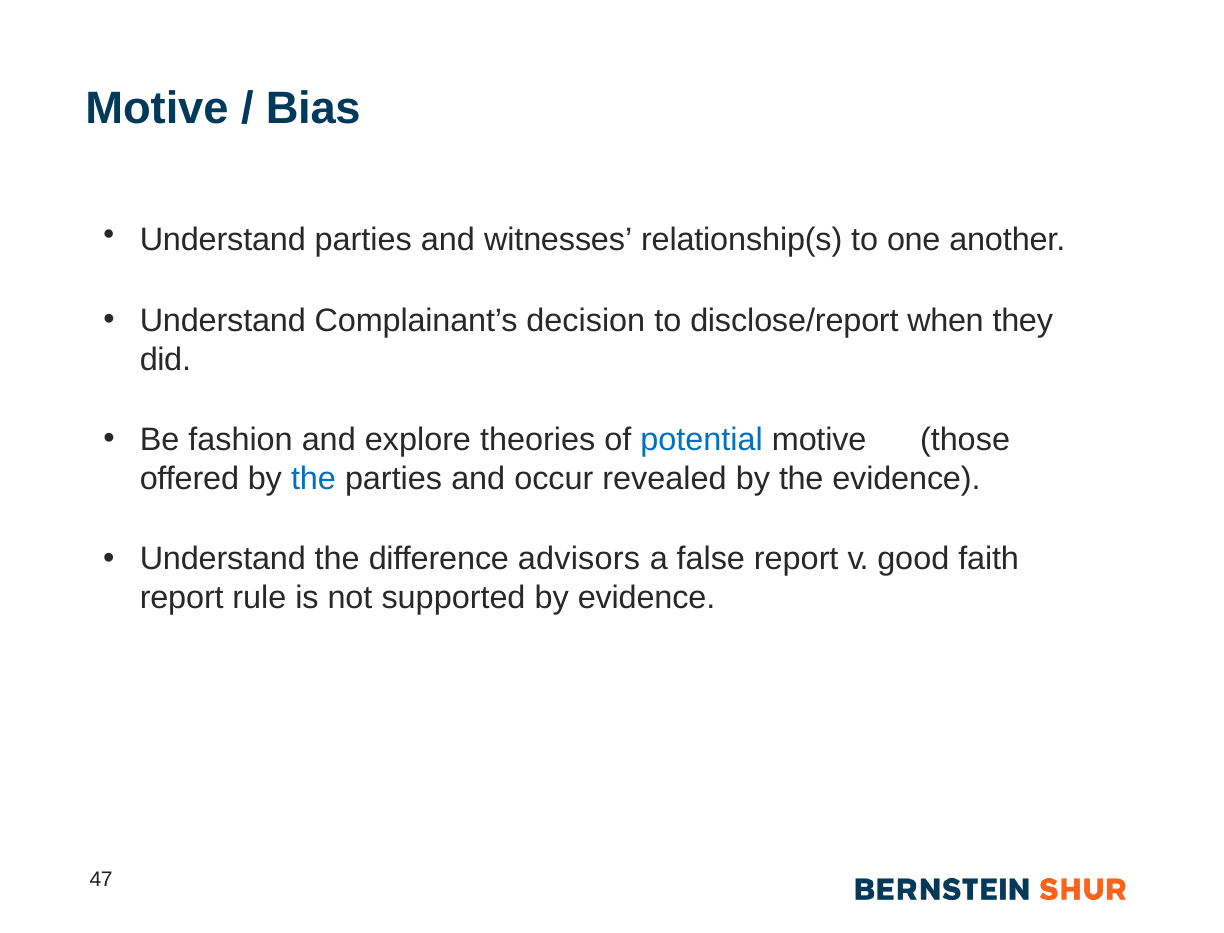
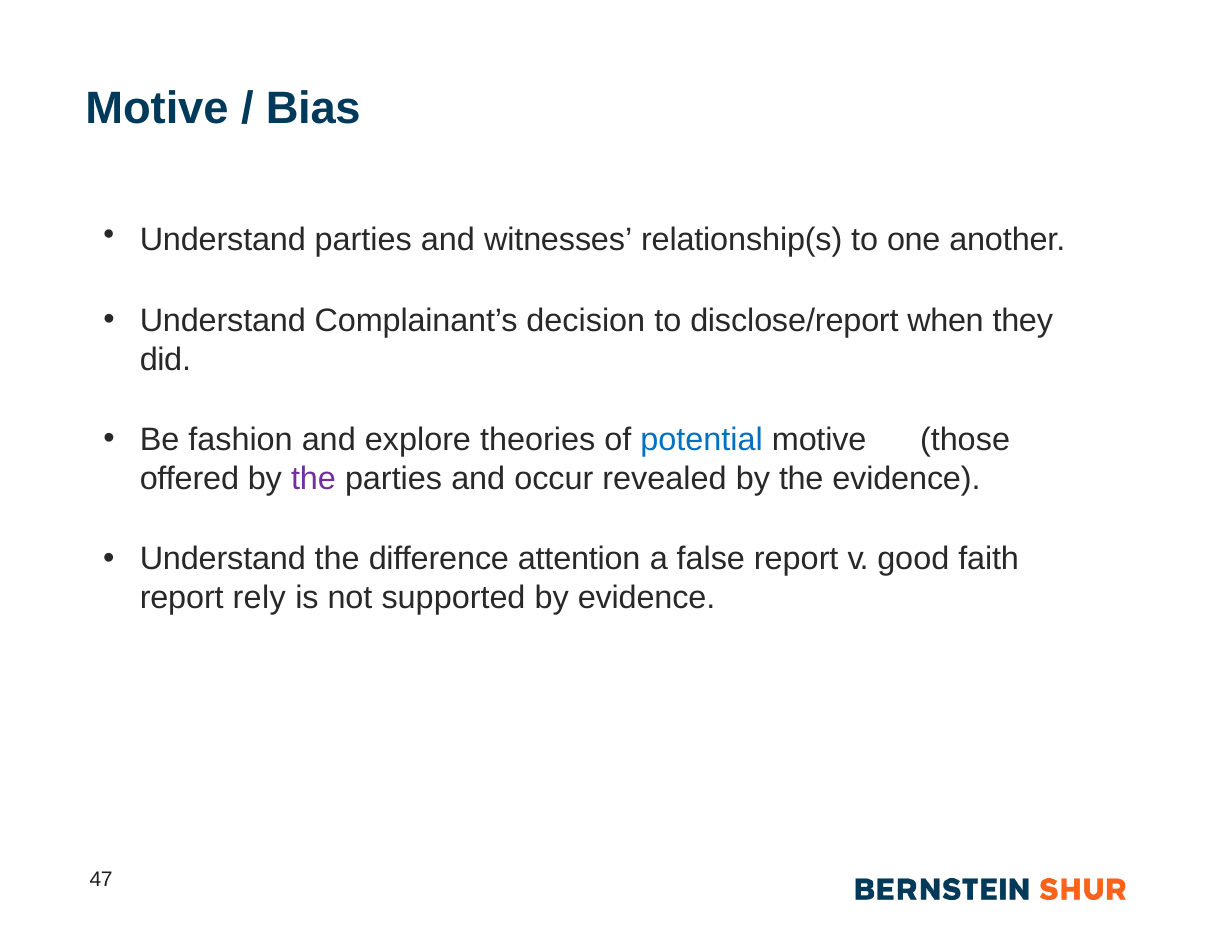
the at (314, 478) colour: blue -> purple
advisors: advisors -> attention
rule: rule -> rely
